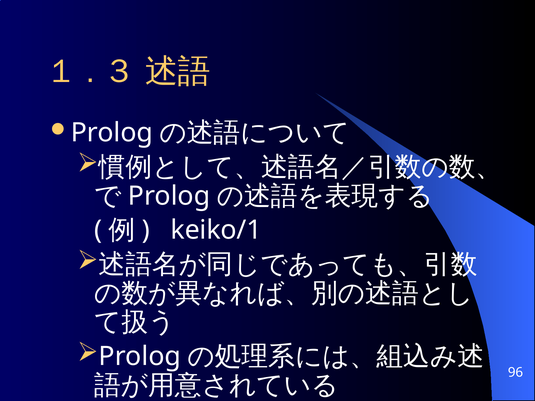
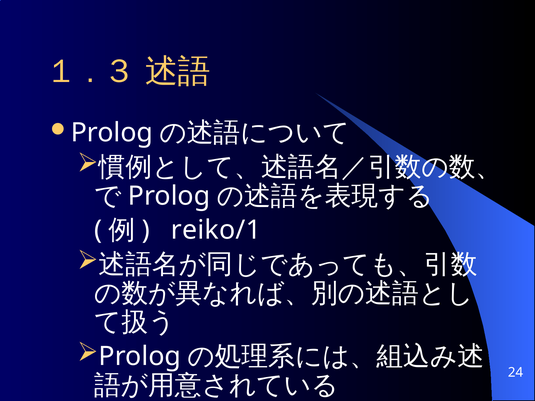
keiko/1: keiko/1 -> reiko/1
96: 96 -> 24
